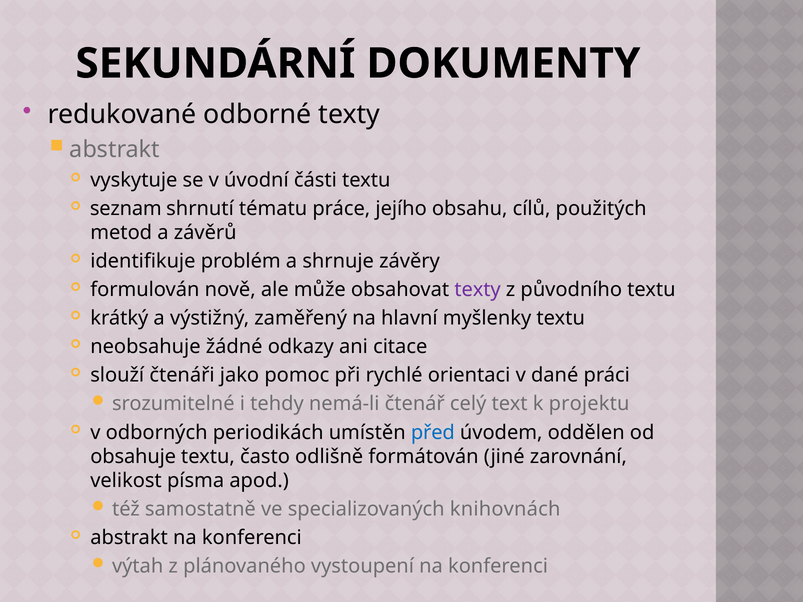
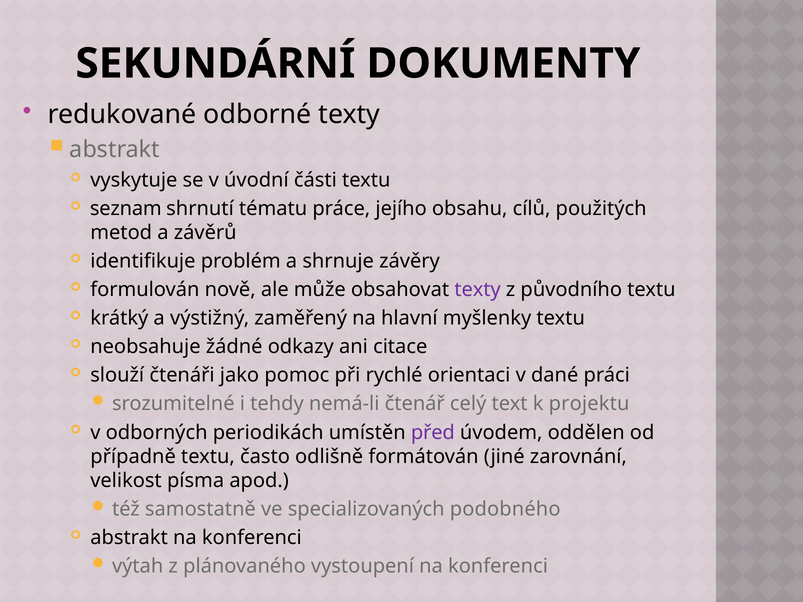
před colour: blue -> purple
obsahuje: obsahuje -> případně
knihovnách: knihovnách -> podobného
